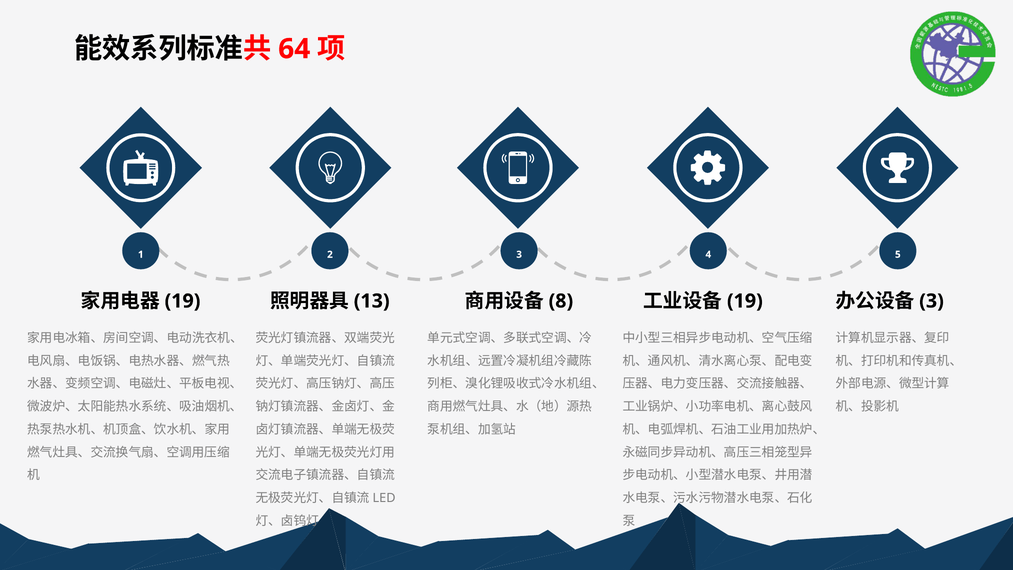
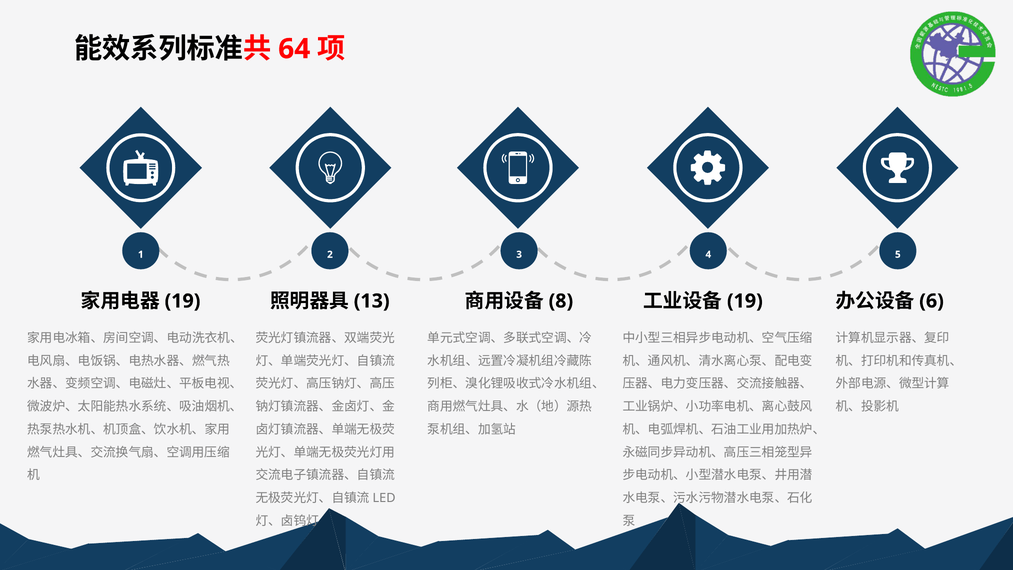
3 at (932, 301): 3 -> 6
